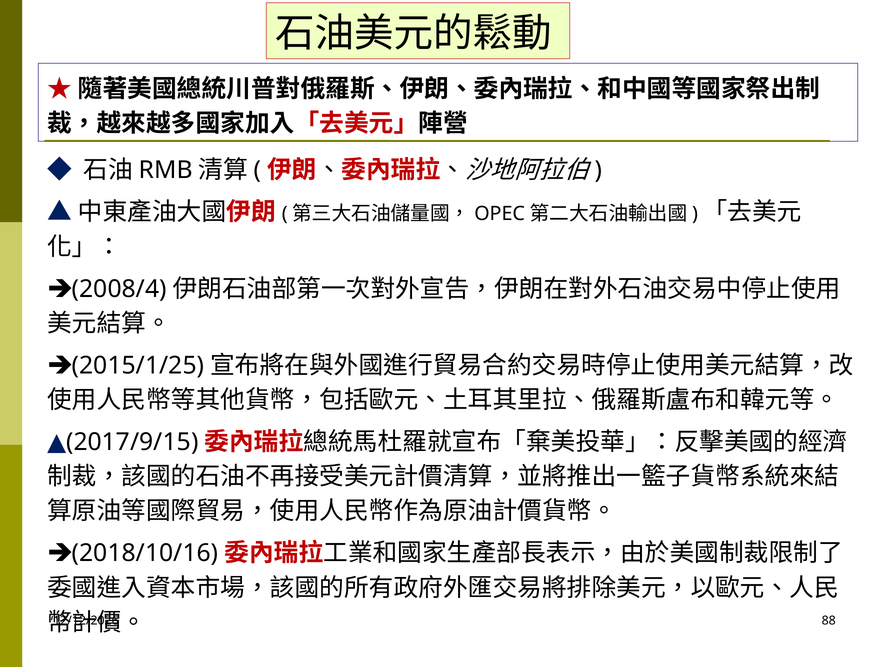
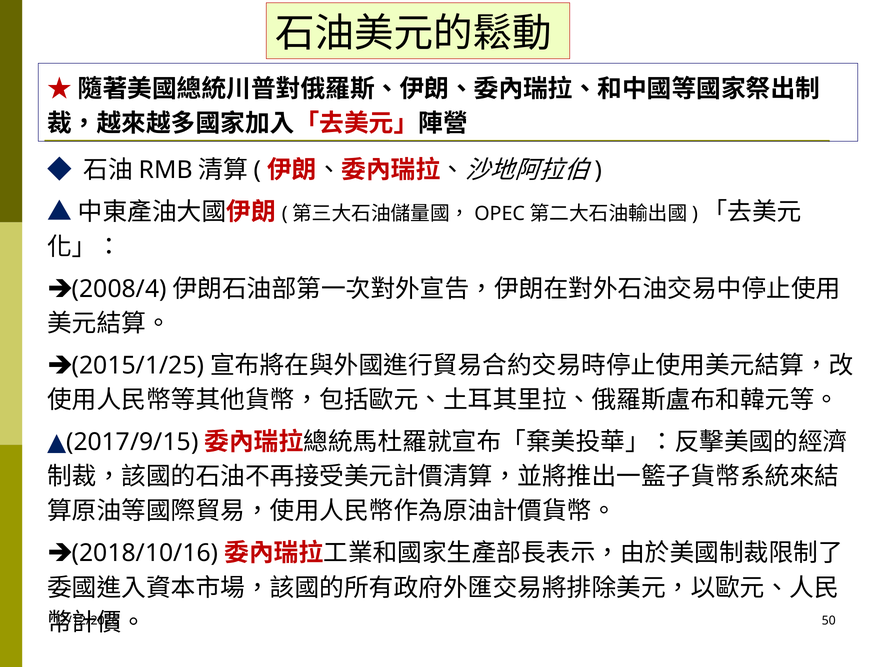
88: 88 -> 50
